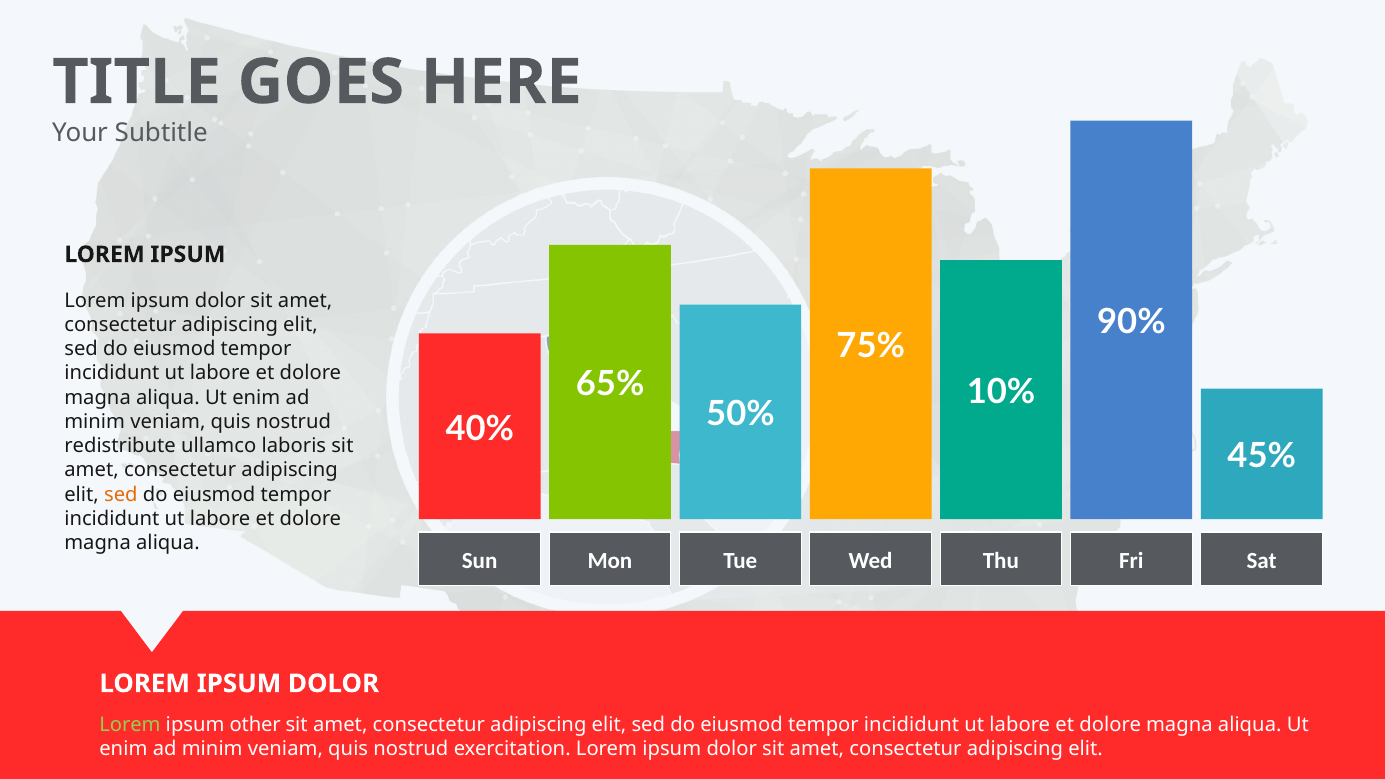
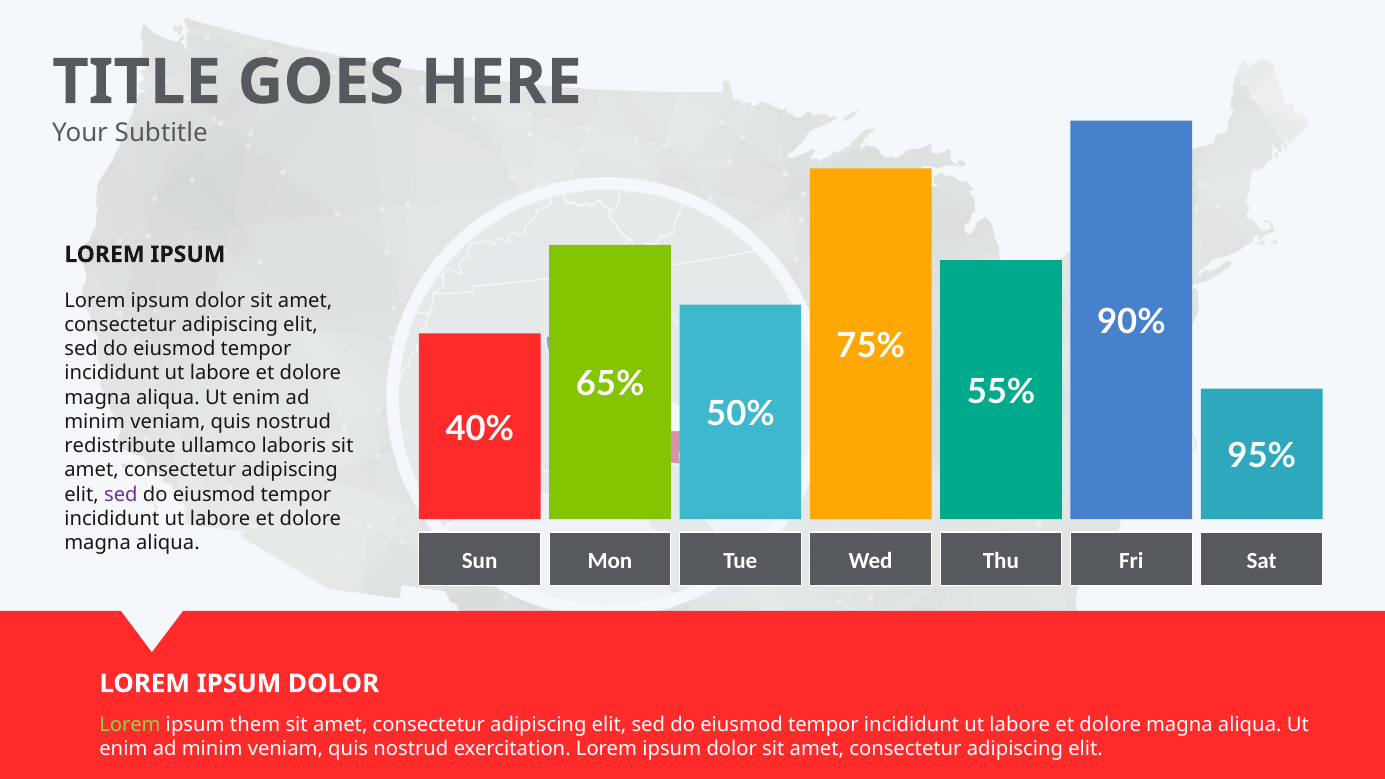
10%: 10% -> 55%
45%: 45% -> 95%
sed at (121, 494) colour: orange -> purple
other: other -> them
